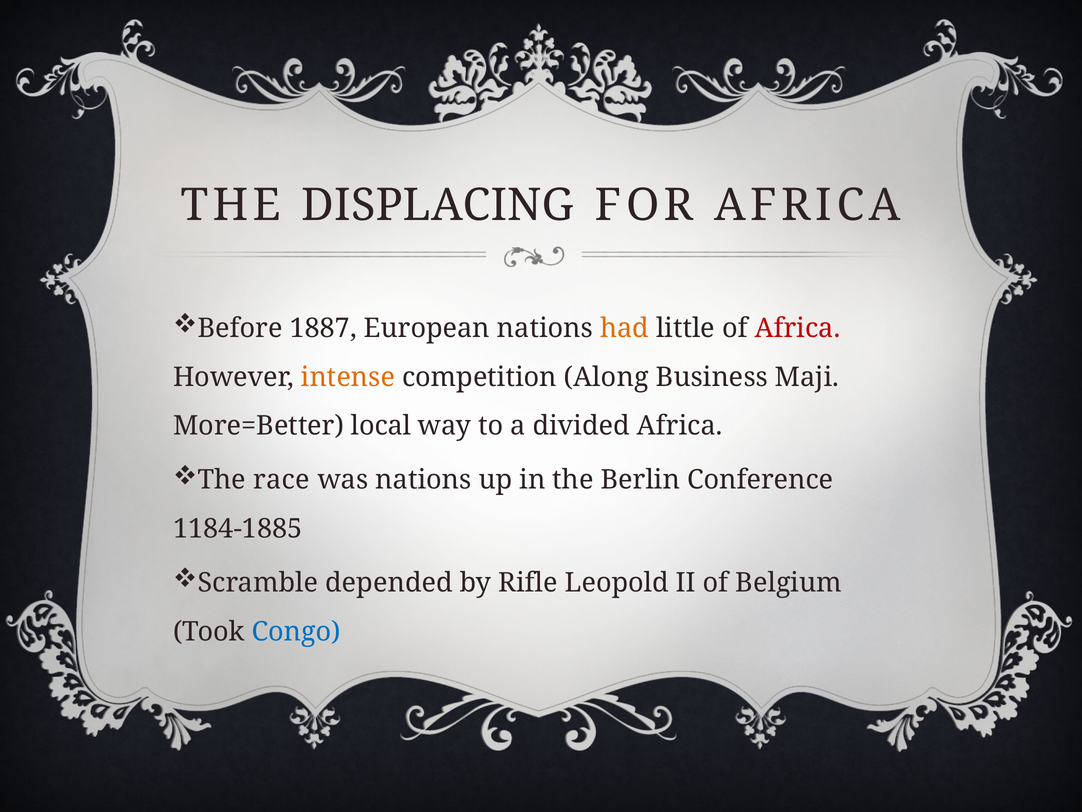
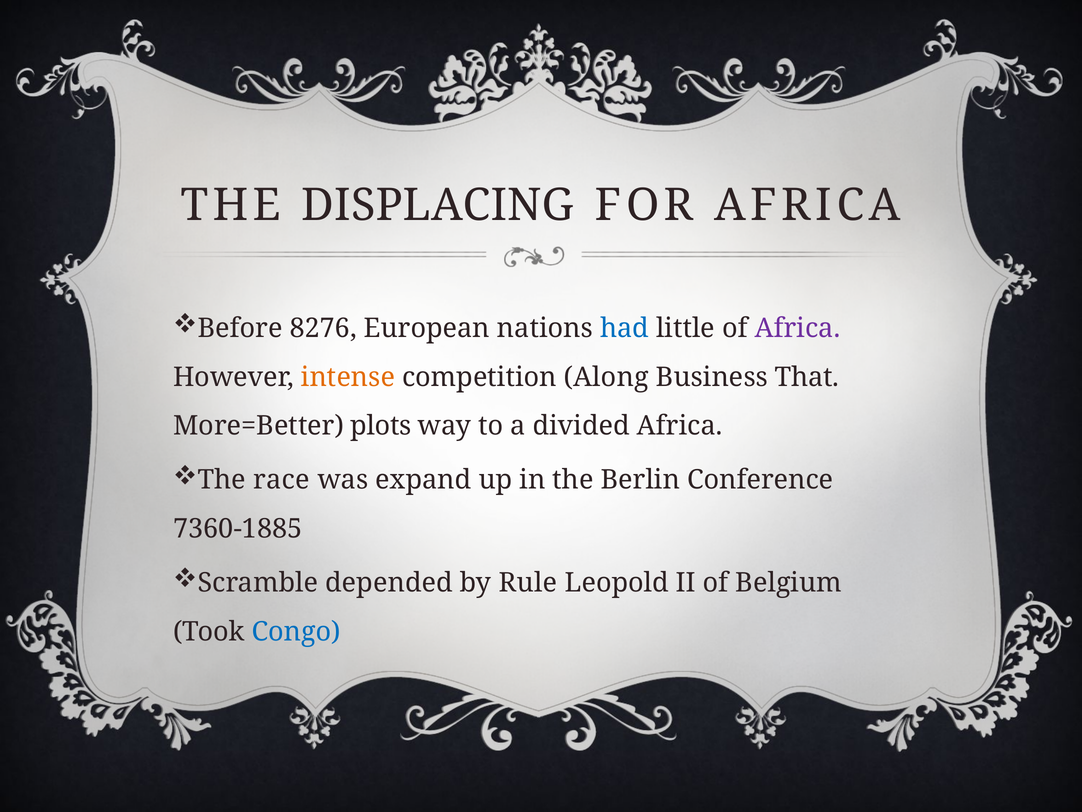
1887: 1887 -> 8276
had colour: orange -> blue
Africa at (798, 328) colour: red -> purple
Maji: Maji -> That
local: local -> plots
was nations: nations -> expand
1184-1885: 1184-1885 -> 7360-1885
Rifle: Rifle -> Rule
